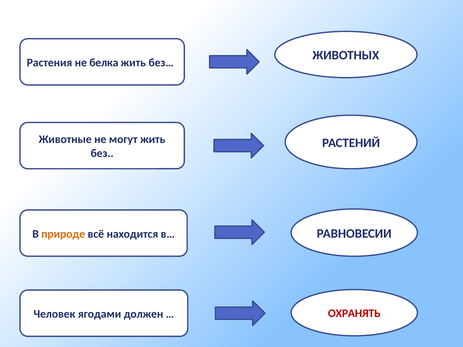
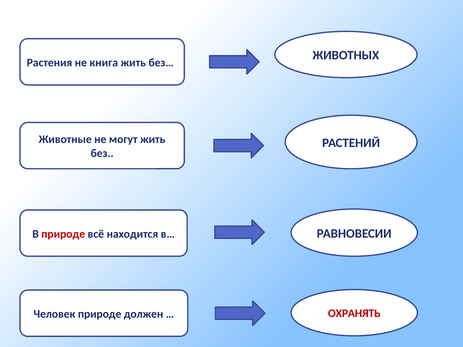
белка: белка -> книга
природе at (63, 234) colour: orange -> red
Человек ягодами: ягодами -> природе
